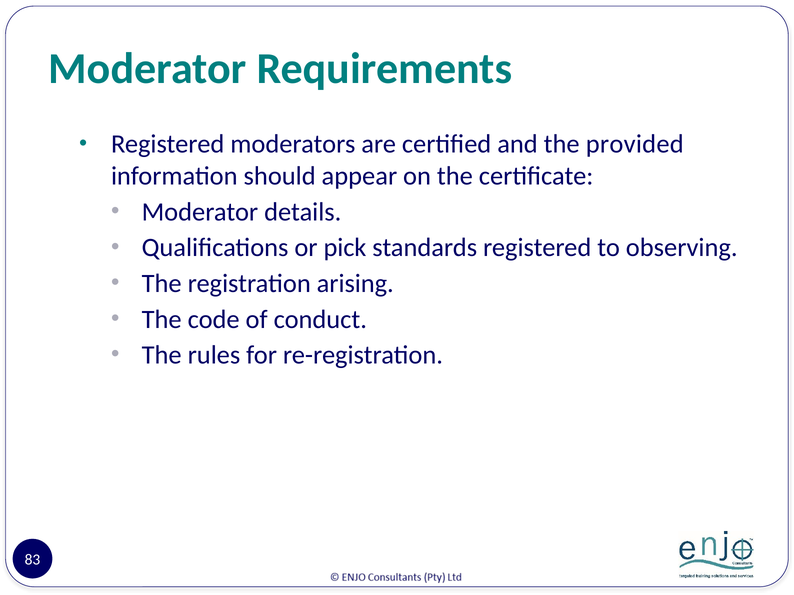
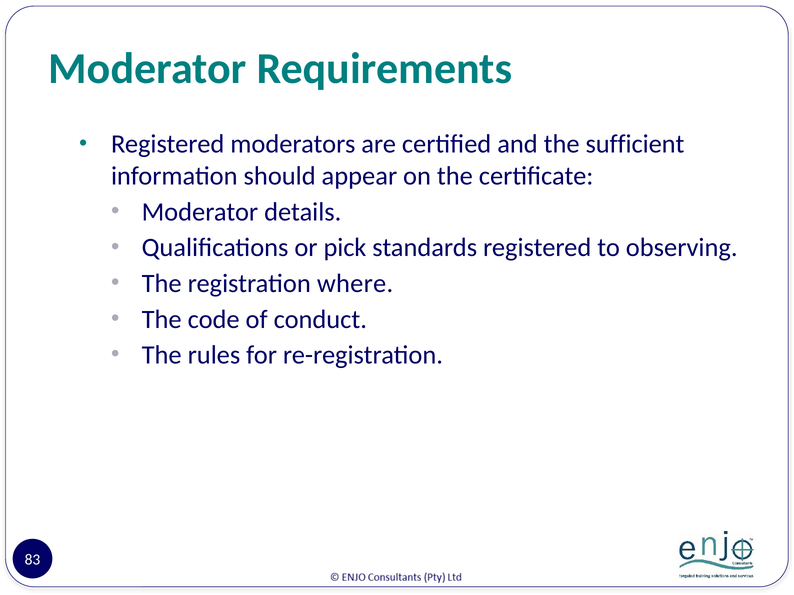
provided: provided -> sufficient
arising: arising -> where
